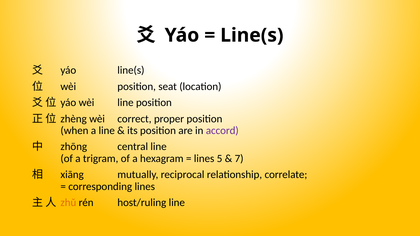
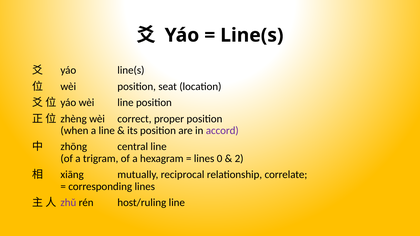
5: 5 -> 0
7: 7 -> 2
zhǔ colour: orange -> purple
